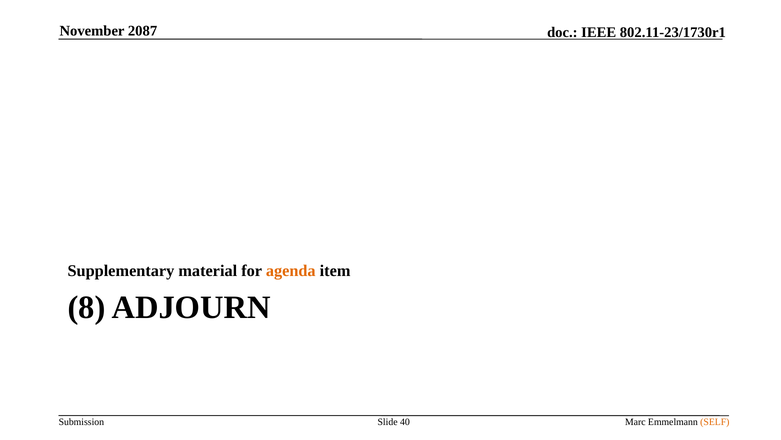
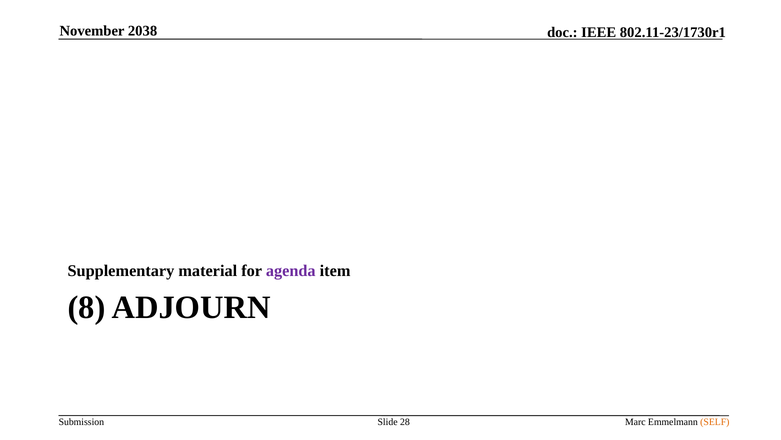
2087: 2087 -> 2038
agenda colour: orange -> purple
40: 40 -> 28
